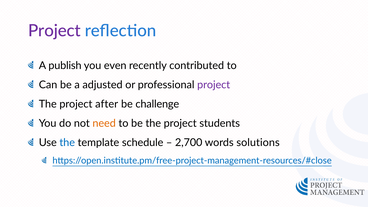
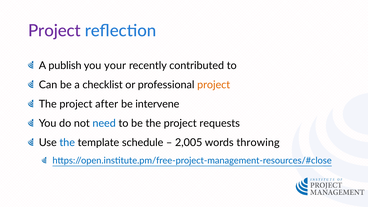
even: even -> your
adjusted: adjusted -> checklist
project at (214, 85) colour: purple -> orange
challenge: challenge -> intervene
need colour: orange -> blue
students: students -> requests
2,700: 2,700 -> 2,005
solutions: solutions -> throwing
